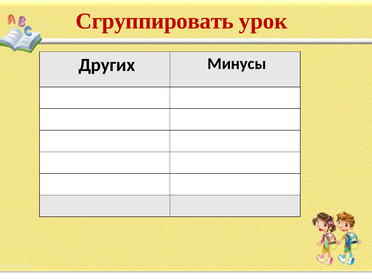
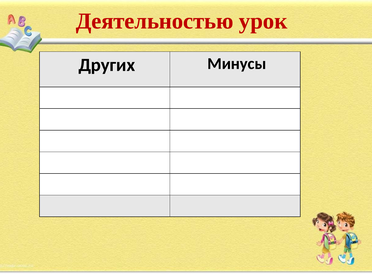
Сгруппировать: Сгруппировать -> Деятельностью
